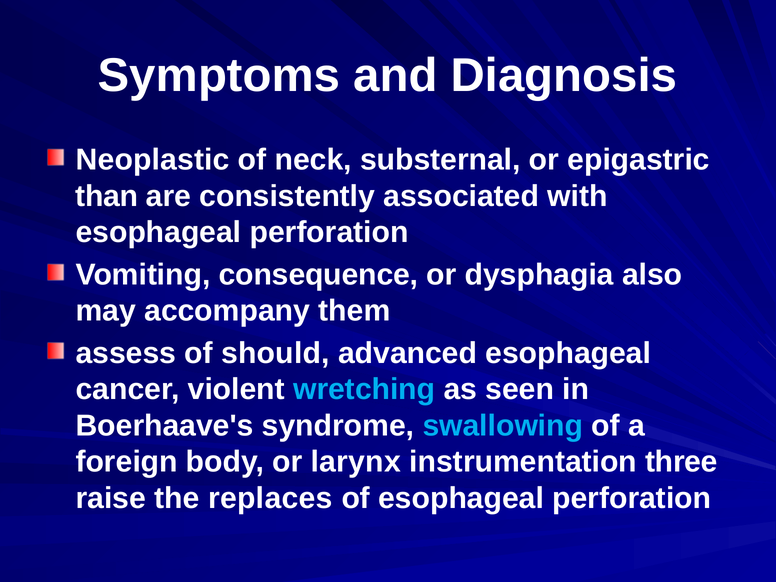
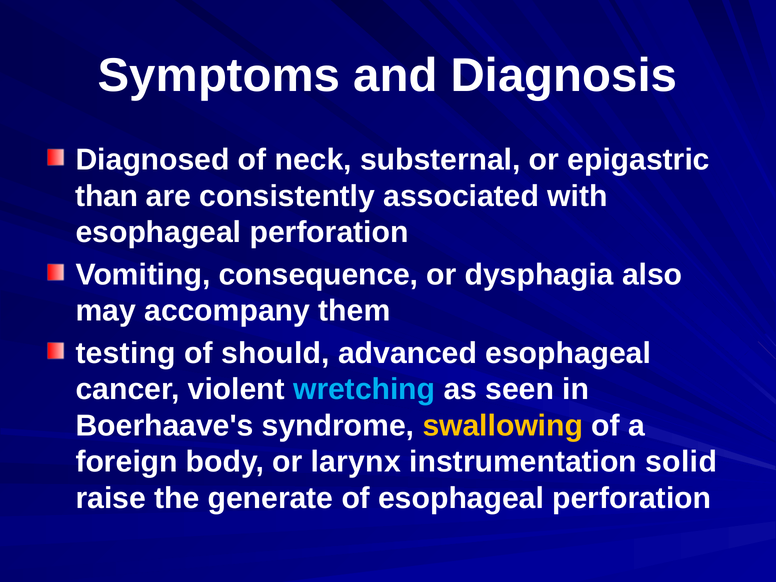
Neoplastic: Neoplastic -> Diagnosed
assess: assess -> testing
swallowing colour: light blue -> yellow
three: three -> solid
replaces: replaces -> generate
